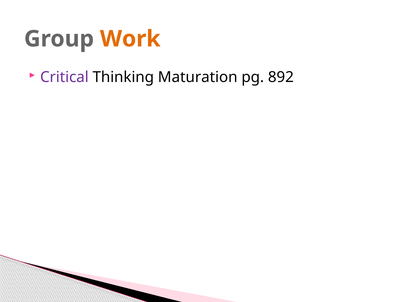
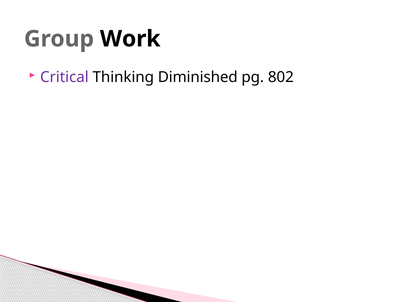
Work colour: orange -> black
Maturation: Maturation -> Diminished
892: 892 -> 802
